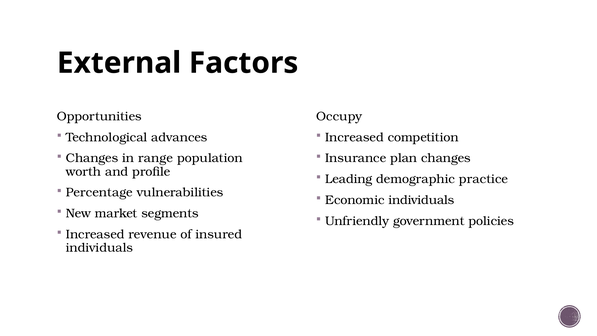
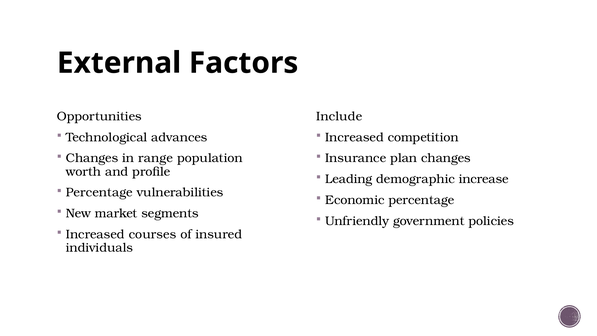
Occupy: Occupy -> Include
practice: practice -> increase
Economic individuals: individuals -> percentage
revenue: revenue -> courses
